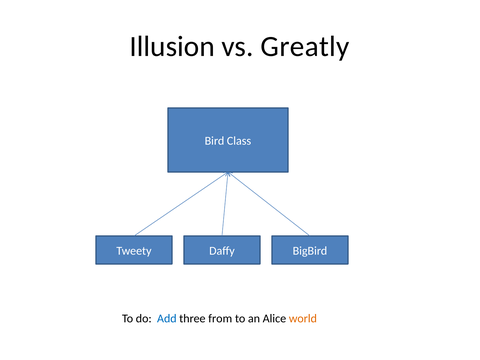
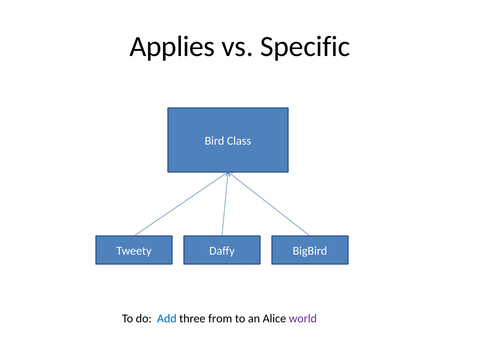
Illusion: Illusion -> Applies
Greatly: Greatly -> Specific
world colour: orange -> purple
